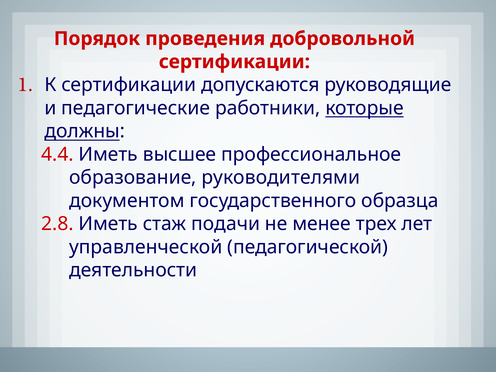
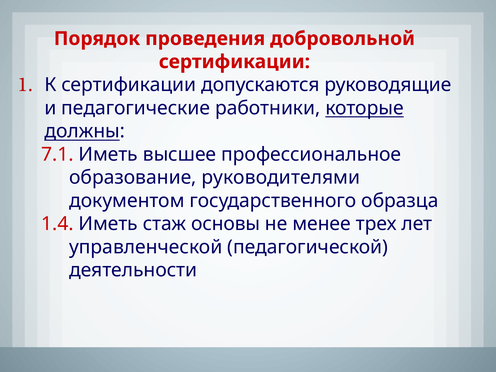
4.4: 4.4 -> 7.1
2.8: 2.8 -> 1.4
подачи: подачи -> основы
